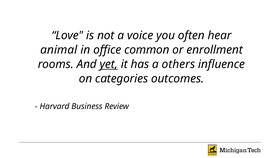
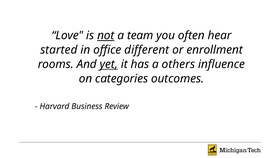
not underline: none -> present
voice: voice -> team
animal: animal -> started
common: common -> different
